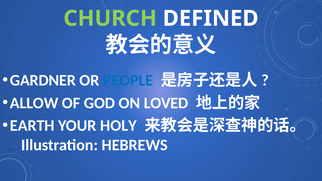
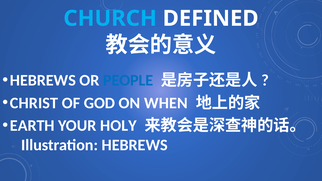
CHURCH colour: light green -> light blue
GARDNER at (43, 80): GARDNER -> HEBREWS
ALLOW: ALLOW -> CHRIST
LOVED: LOVED -> WHEN
